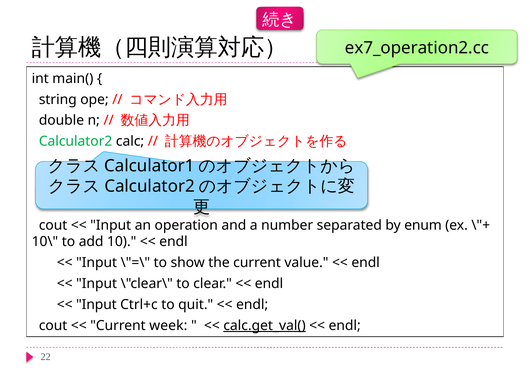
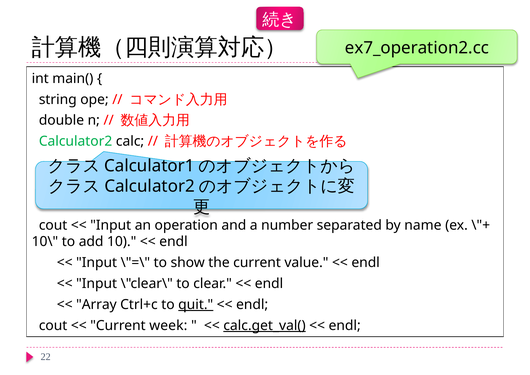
enum: enum -> name
Input at (96, 304): Input -> Array
quit underline: none -> present
